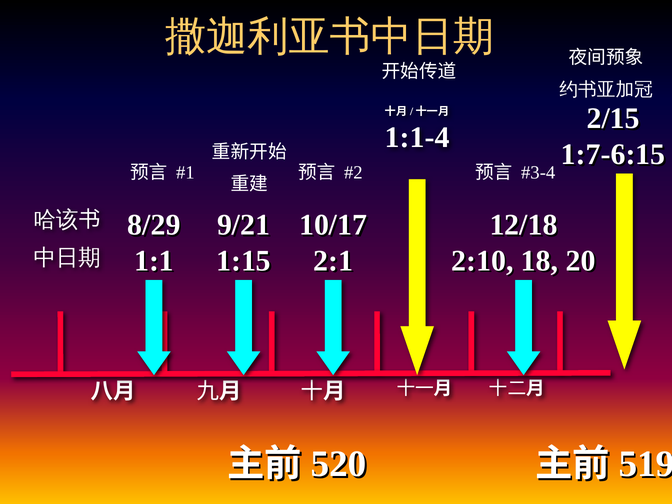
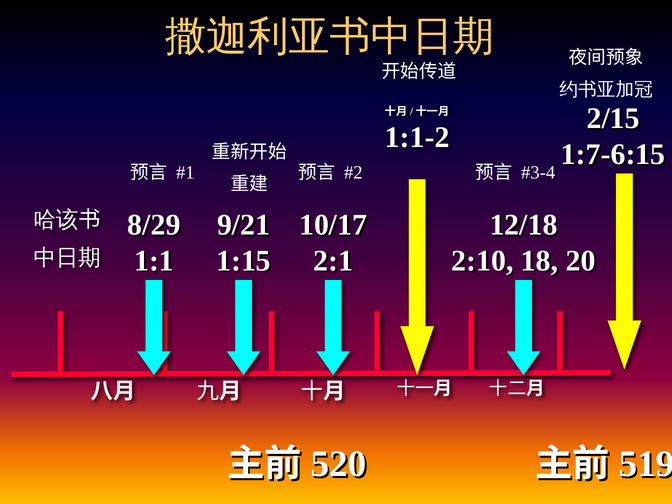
1:1-4: 1:1-4 -> 1:1-2
